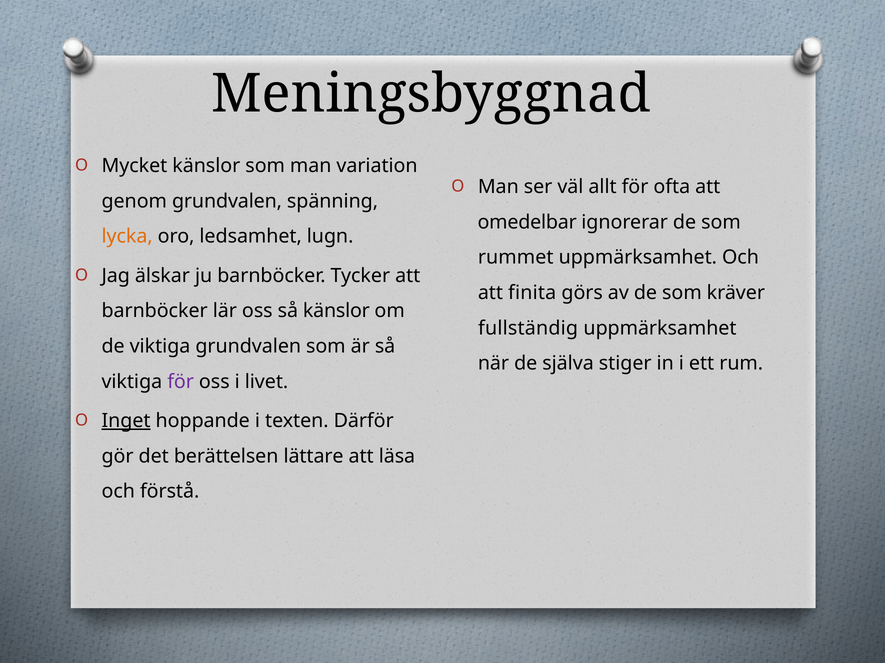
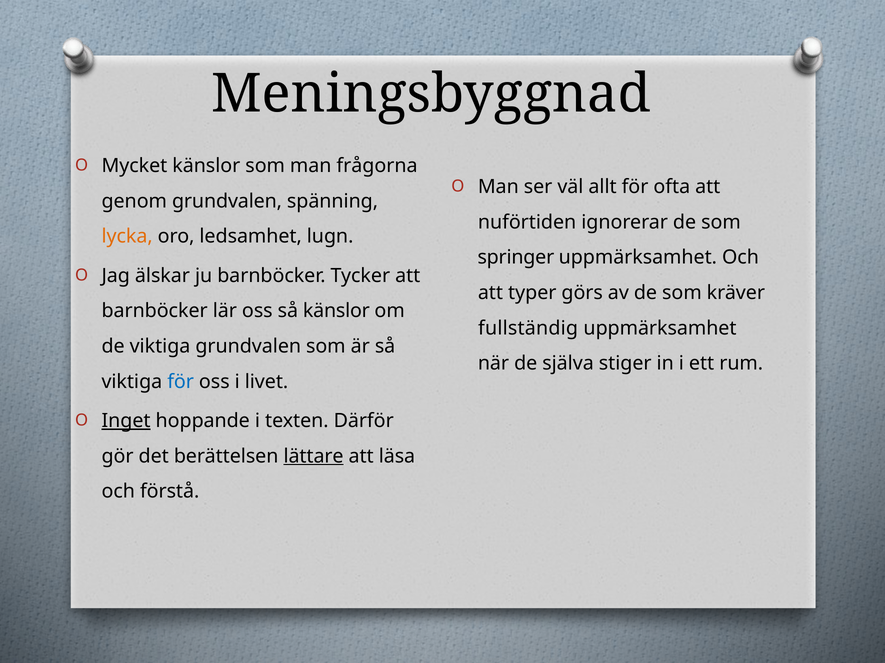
variation: variation -> frågorna
omedelbar: omedelbar -> nuförtiden
rummet: rummet -> springer
finita: finita -> typer
för at (181, 382) colour: purple -> blue
lättare underline: none -> present
